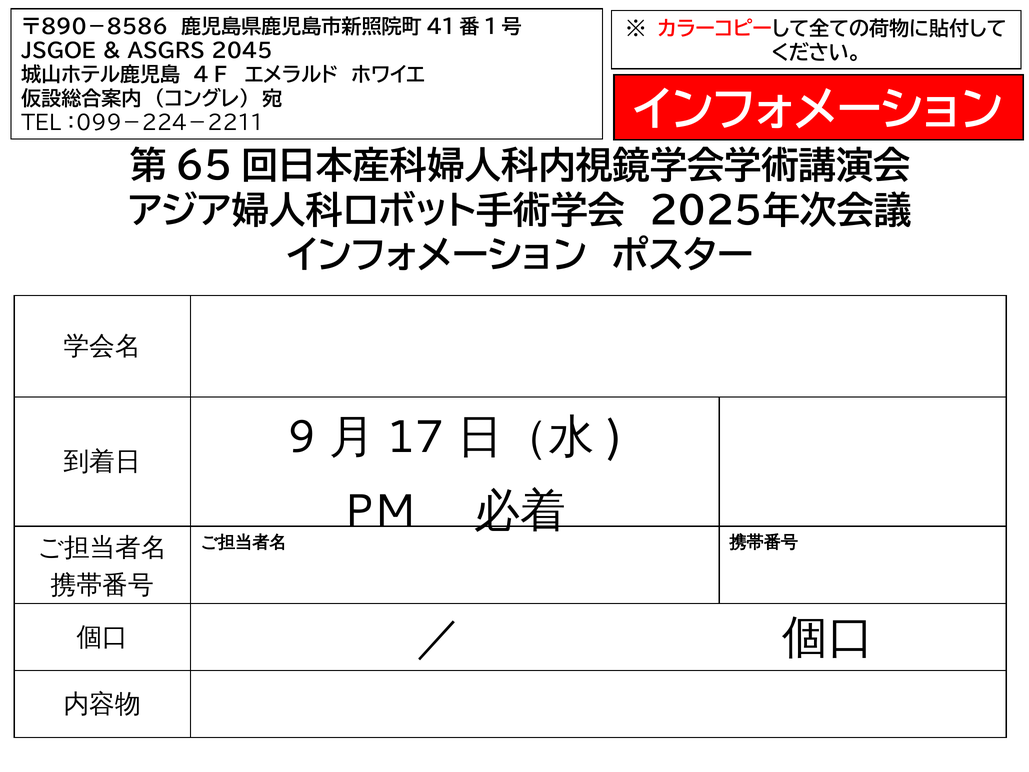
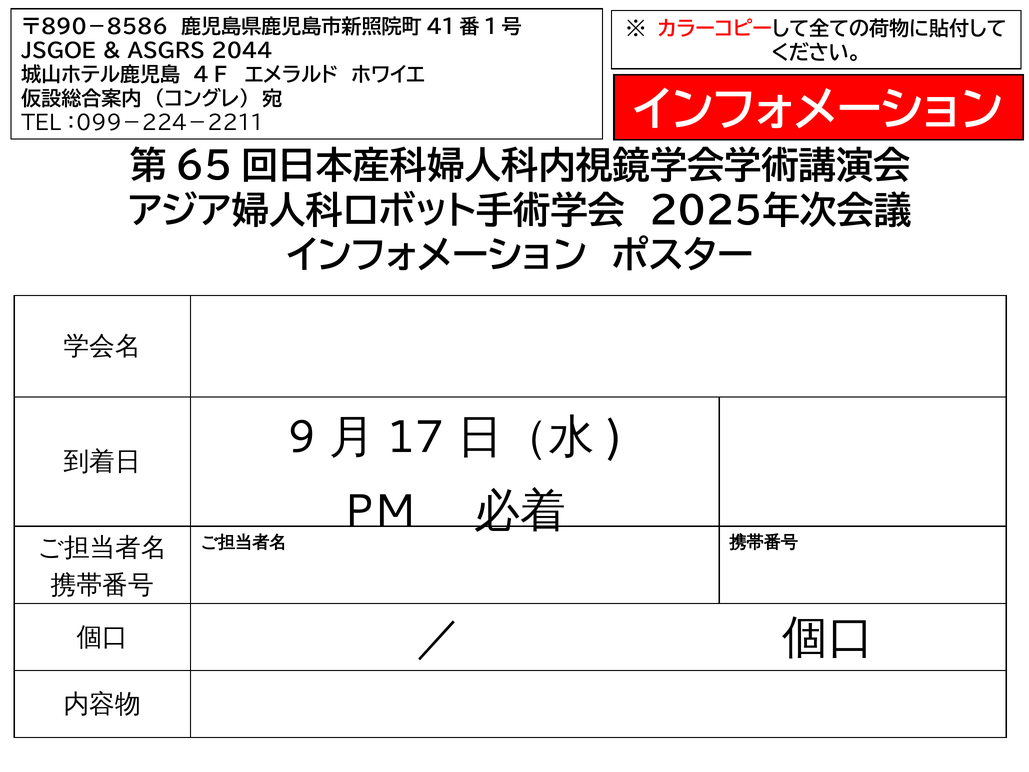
2045: 2045 -> 2044
